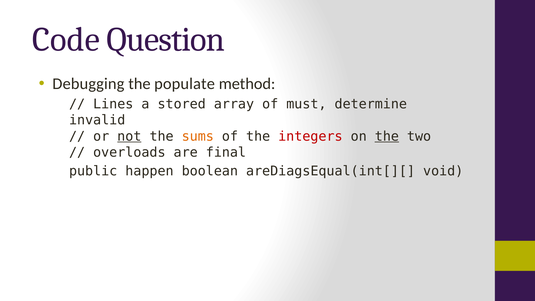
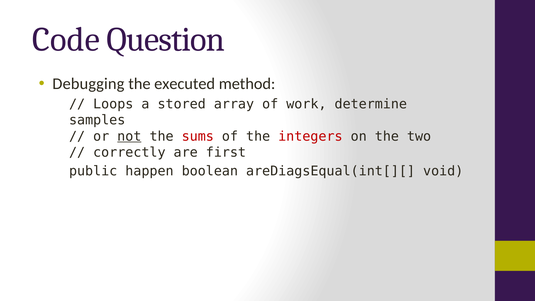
populate: populate -> executed
Lines: Lines -> Loops
must: must -> work
invalid: invalid -> samples
sums colour: orange -> red
the at (387, 136) underline: present -> none
overloads: overloads -> correctly
final: final -> first
